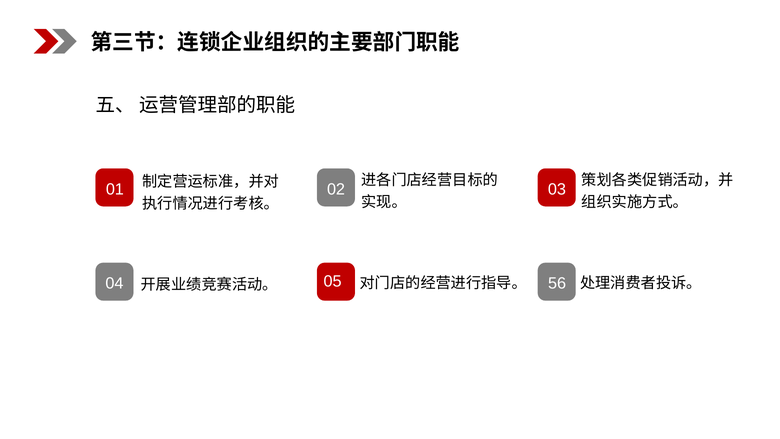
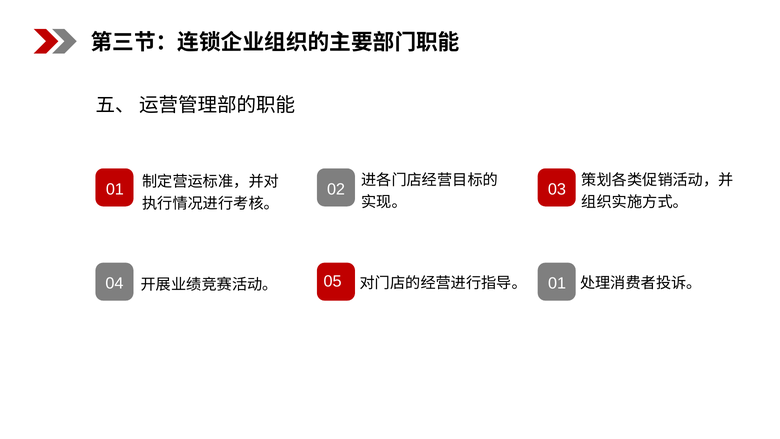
05 56: 56 -> 01
